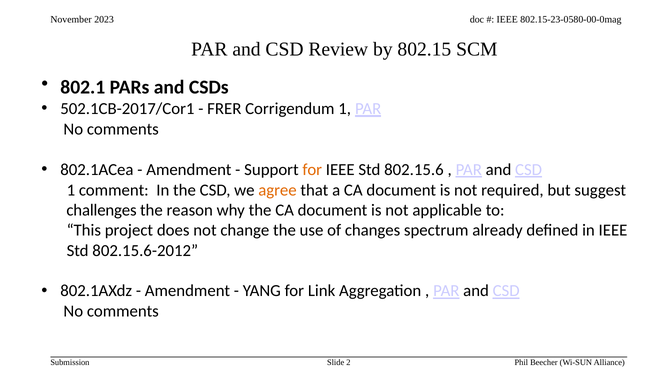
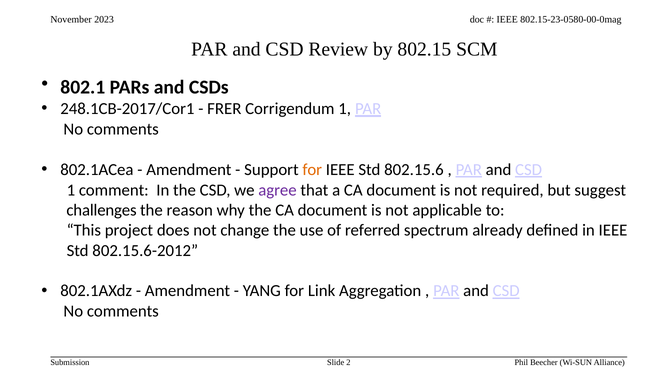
502.1CB-2017/Cor1: 502.1CB-2017/Cor1 -> 248.1CB-2017/Cor1
agree colour: orange -> purple
changes: changes -> referred
